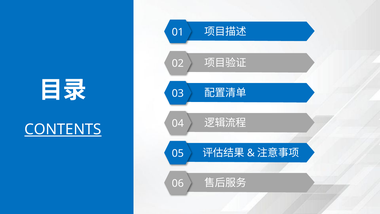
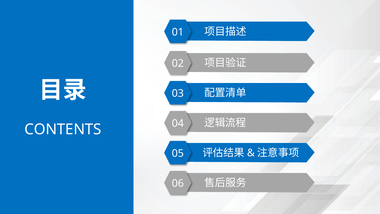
CONTENTS underline: present -> none
